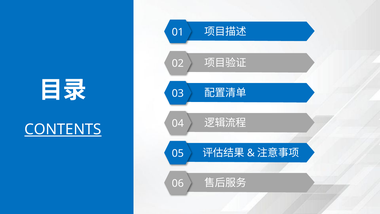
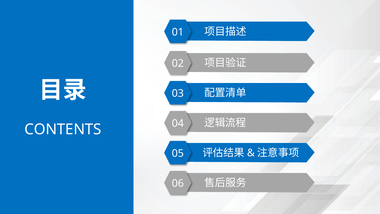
CONTENTS underline: present -> none
